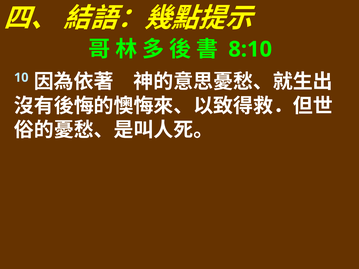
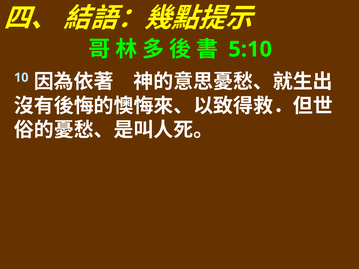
8:10: 8:10 -> 5:10
